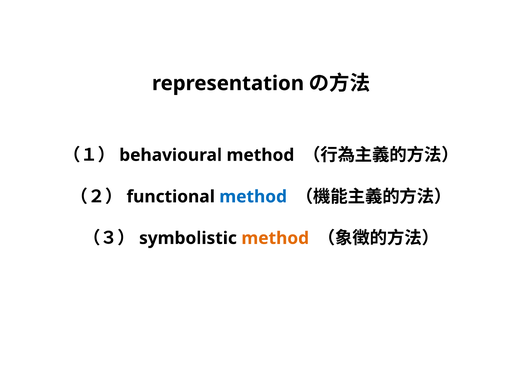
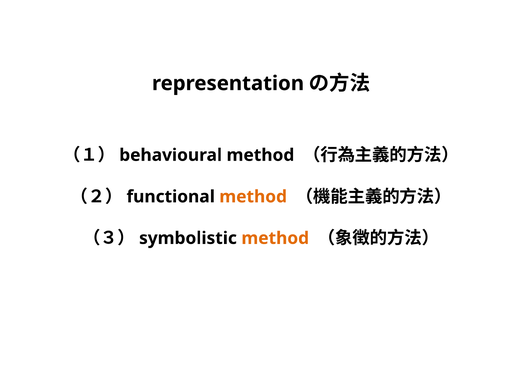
method at (253, 197) colour: blue -> orange
